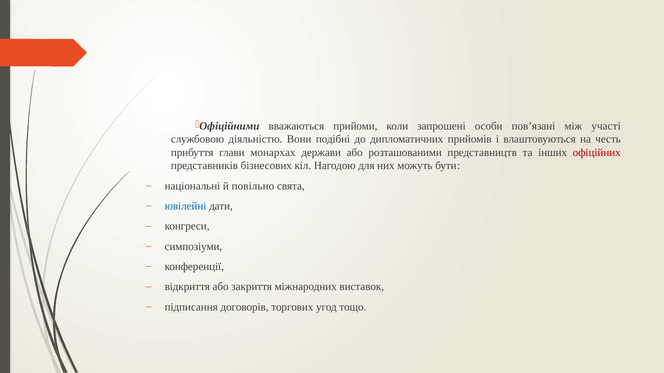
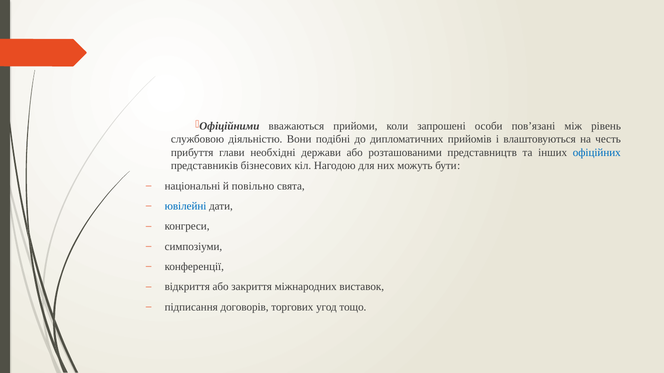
участі: участі -> рівень
монархах: монархах -> необхідні
офіційних colour: red -> blue
